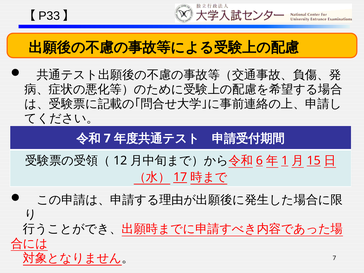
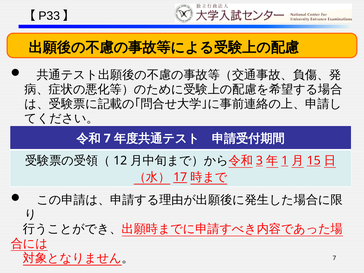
6: 6 -> 3
